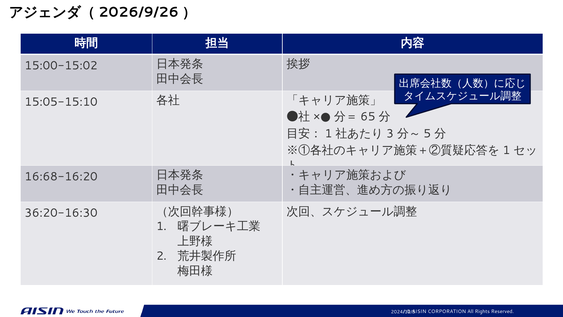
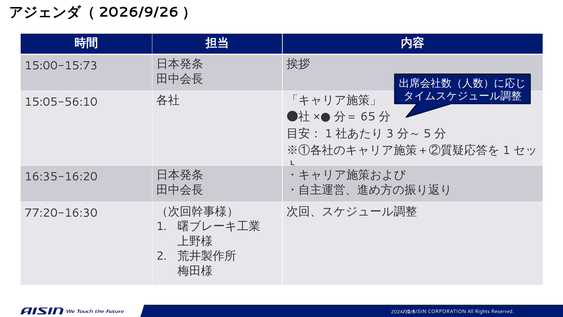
15:00-15:02: 15:00-15:02 -> 15:00-15:73
15:05-15:10: 15:05-15:10 -> 15:05-56:10
16:68-16:20: 16:68-16:20 -> 16:35-16:20
36:20-16:30: 36:20-16:30 -> 77:20-16:30
